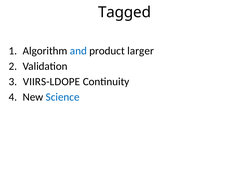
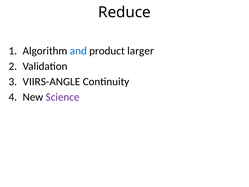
Tagged: Tagged -> Reduce
VIIRS-LDOPE: VIIRS-LDOPE -> VIIRS-ANGLE
Science colour: blue -> purple
